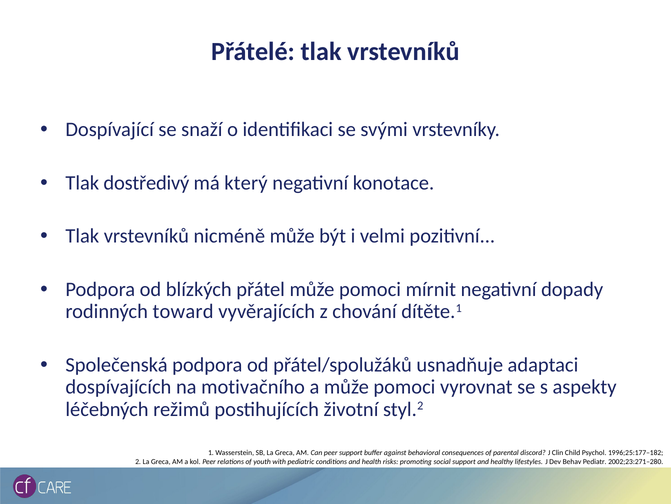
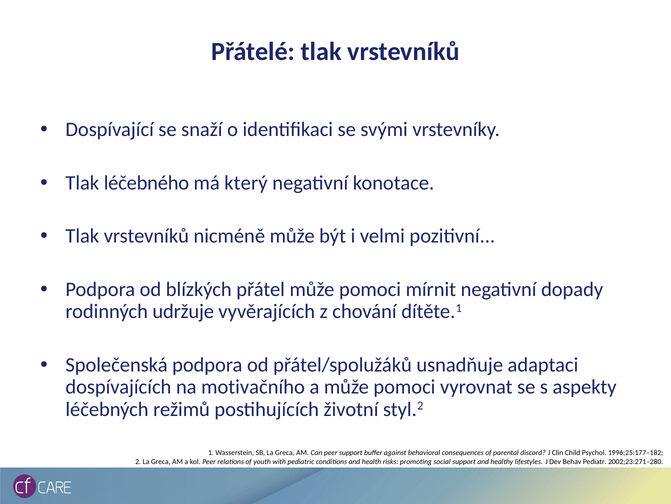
dostředivý: dostředivý -> léčebného
toward: toward -> udržuje
